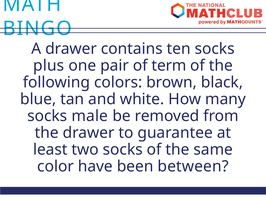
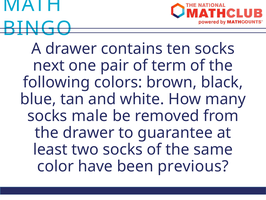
plus: plus -> next
between: between -> previous
